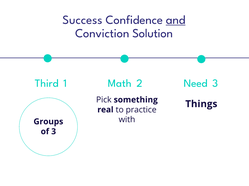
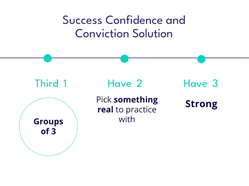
and underline: present -> none
1 Math: Math -> Have
2 Need: Need -> Have
Things: Things -> Strong
